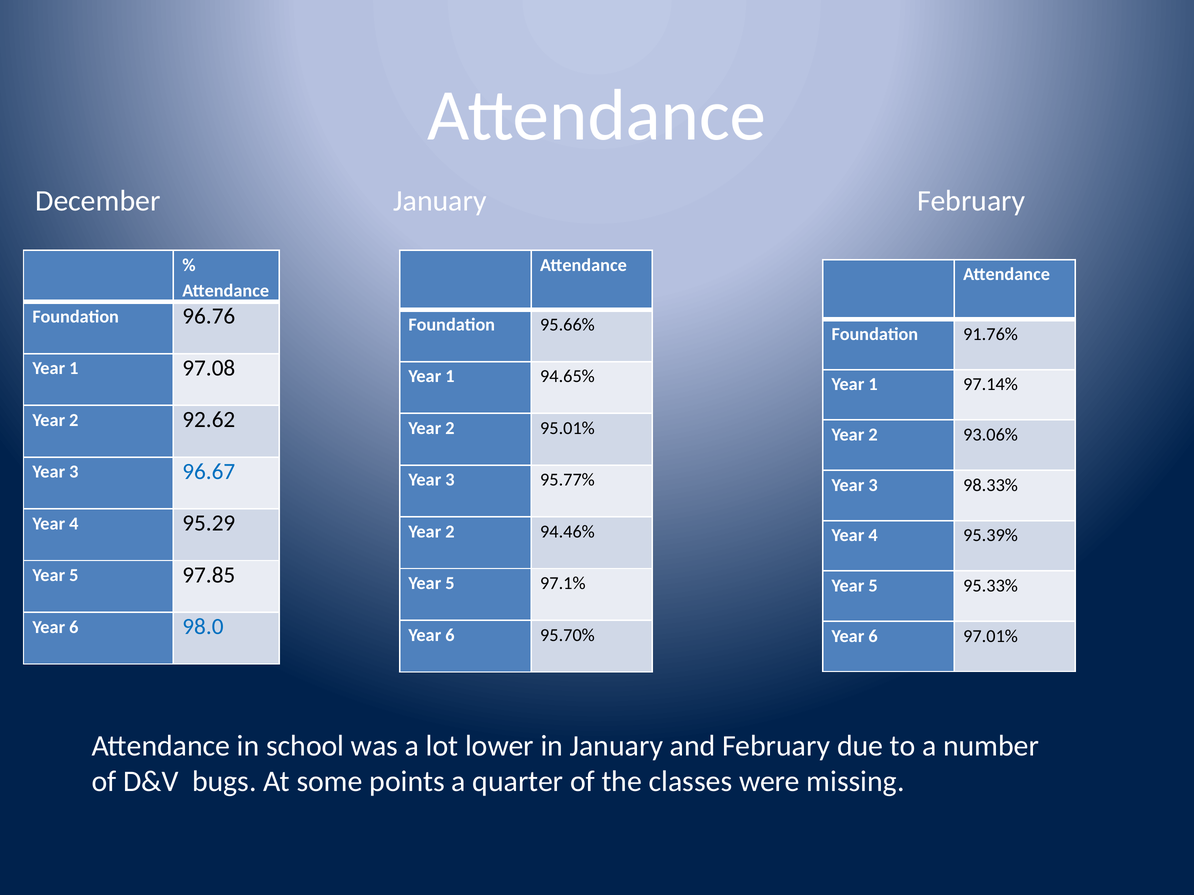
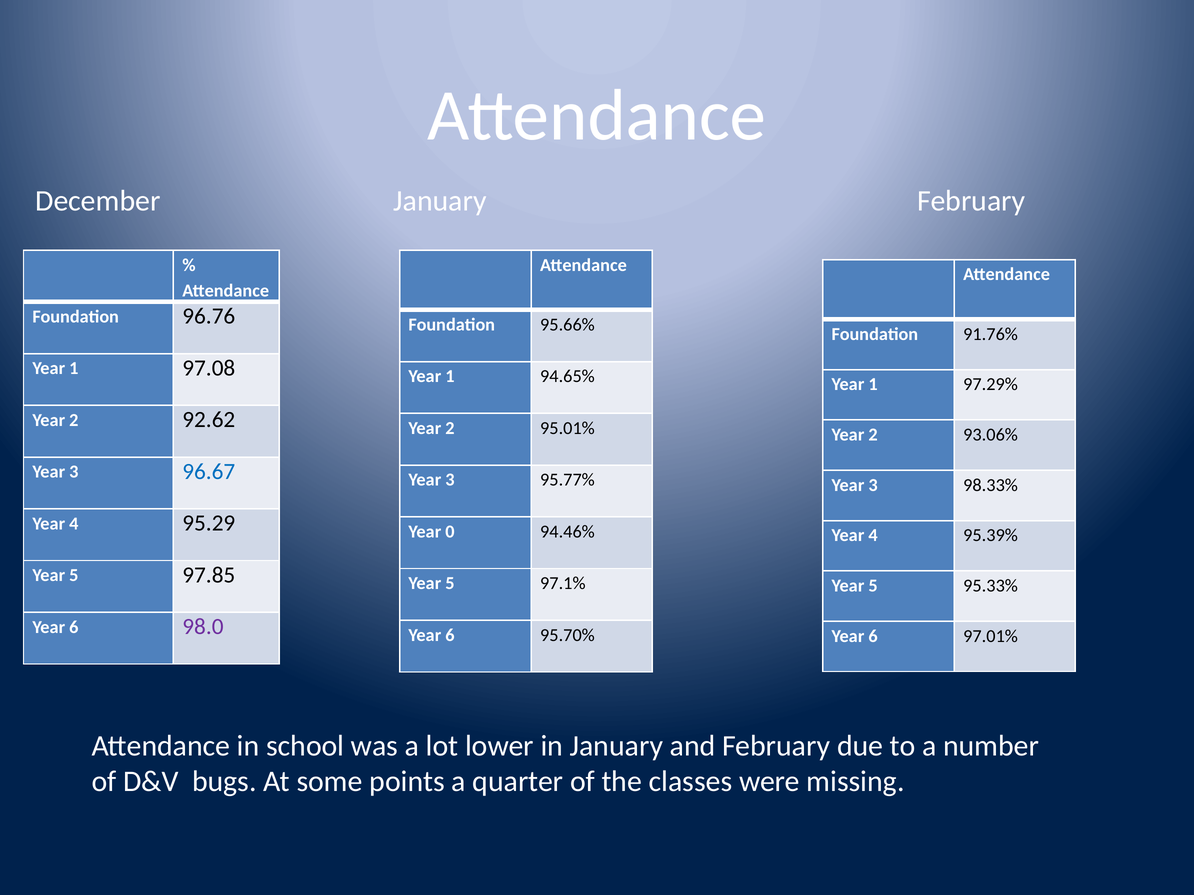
97.14%: 97.14% -> 97.29%
2 at (450, 532): 2 -> 0
98.0 colour: blue -> purple
